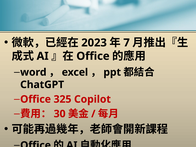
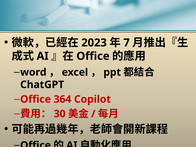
325: 325 -> 364
